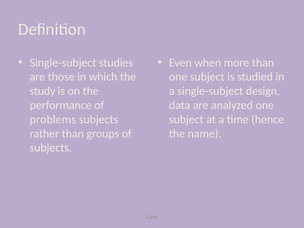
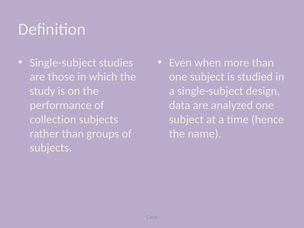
problems: problems -> collection
